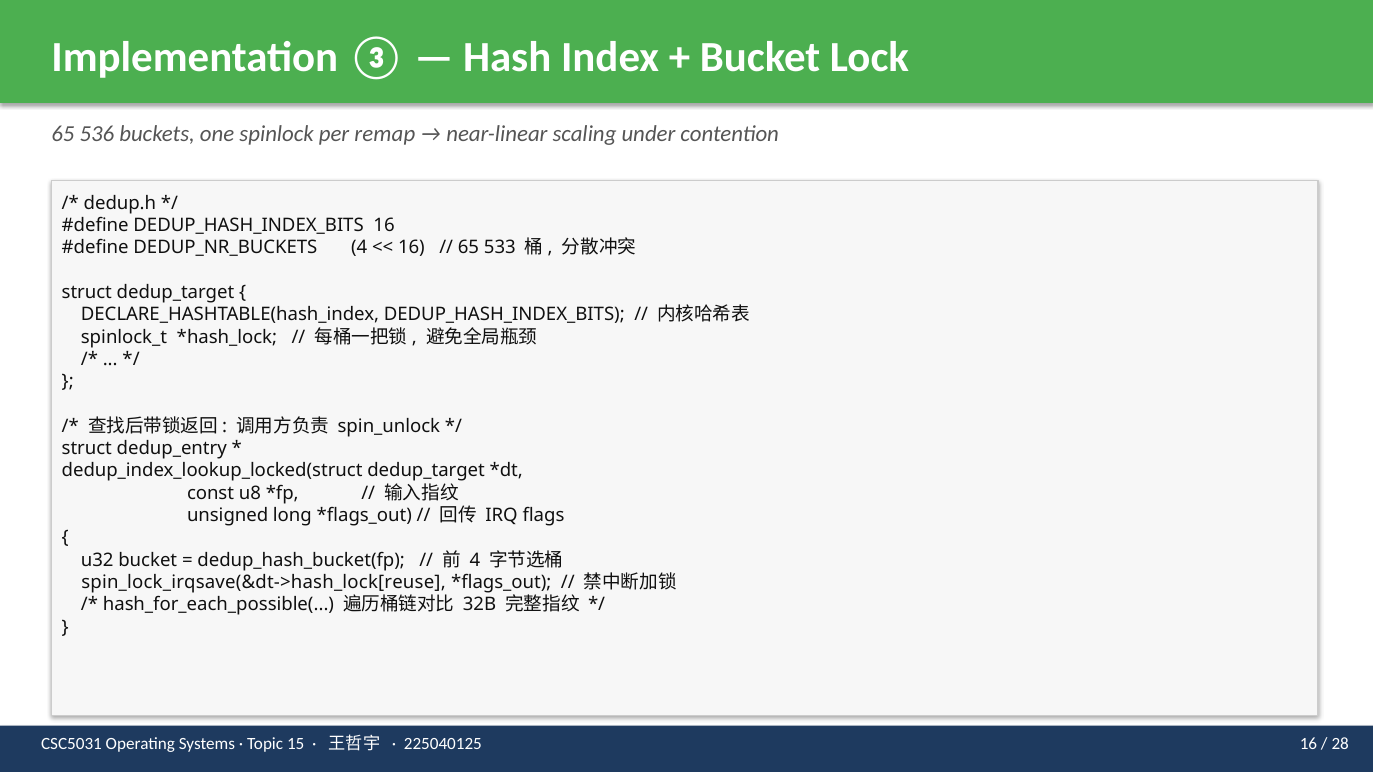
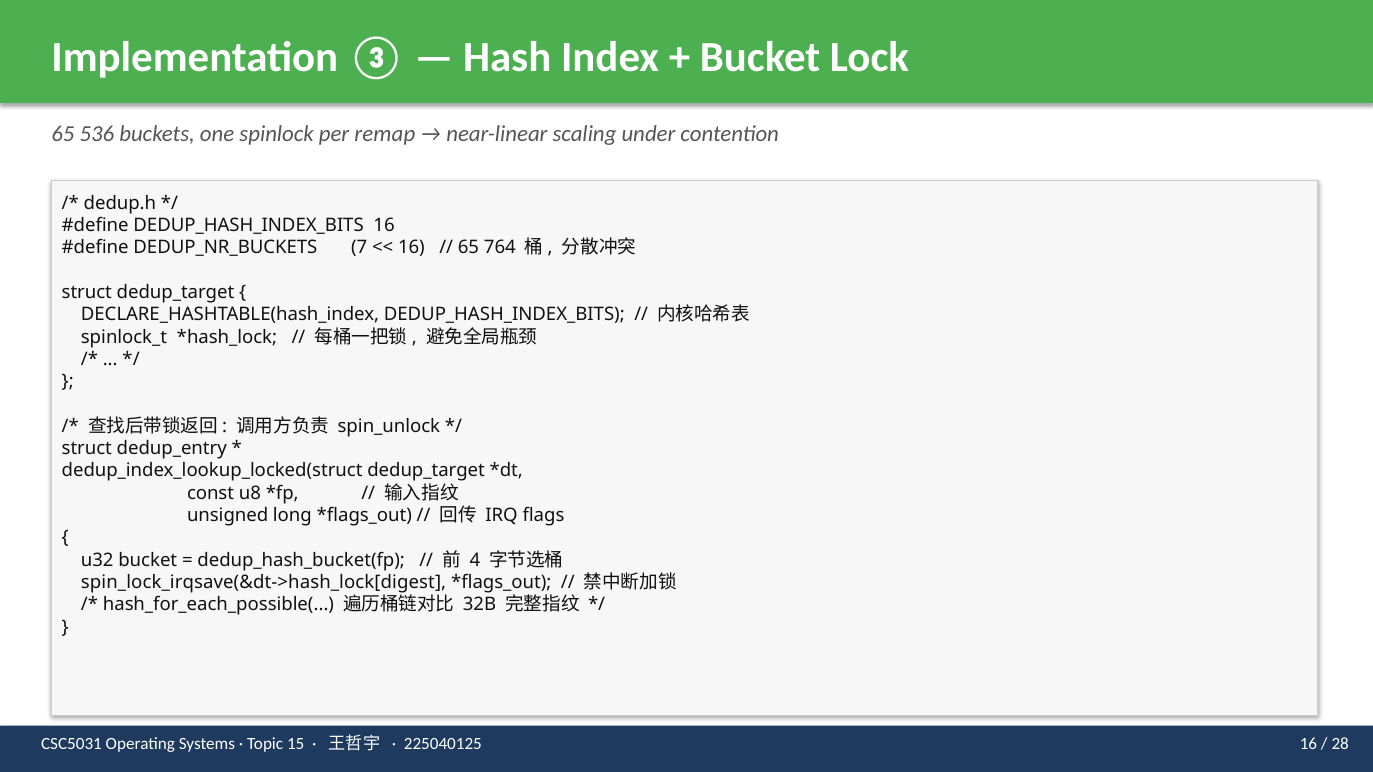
DEDUP_NR_BUCKETS 4: 4 -> 7
533: 533 -> 764
spin_lock_irqsave(&dt->hash_lock[reuse: spin_lock_irqsave(&dt->hash_lock[reuse -> spin_lock_irqsave(&dt->hash_lock[digest
